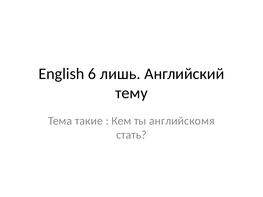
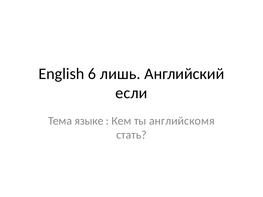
тему: тему -> если
такие: такие -> языке
